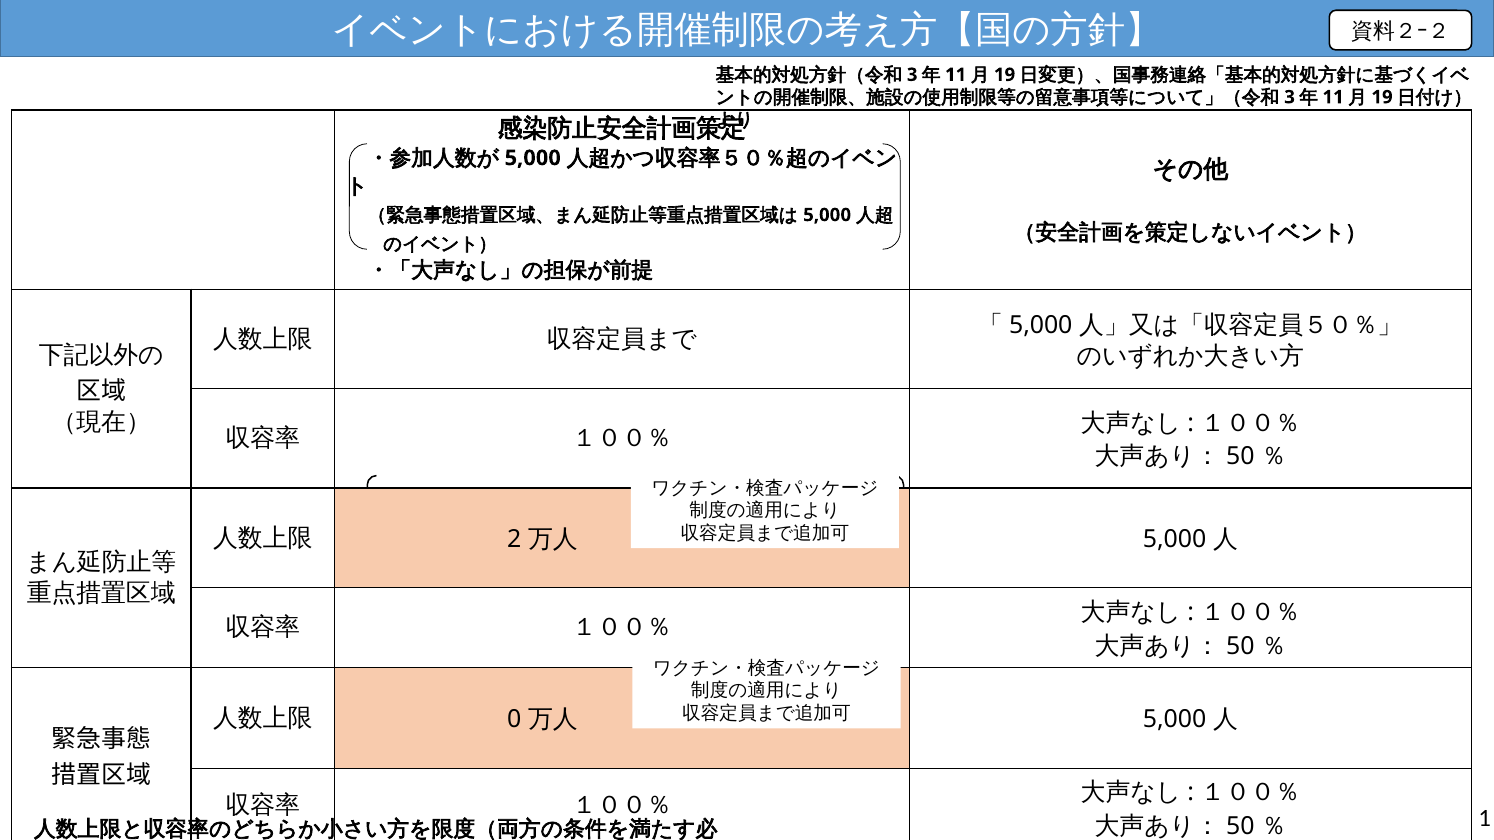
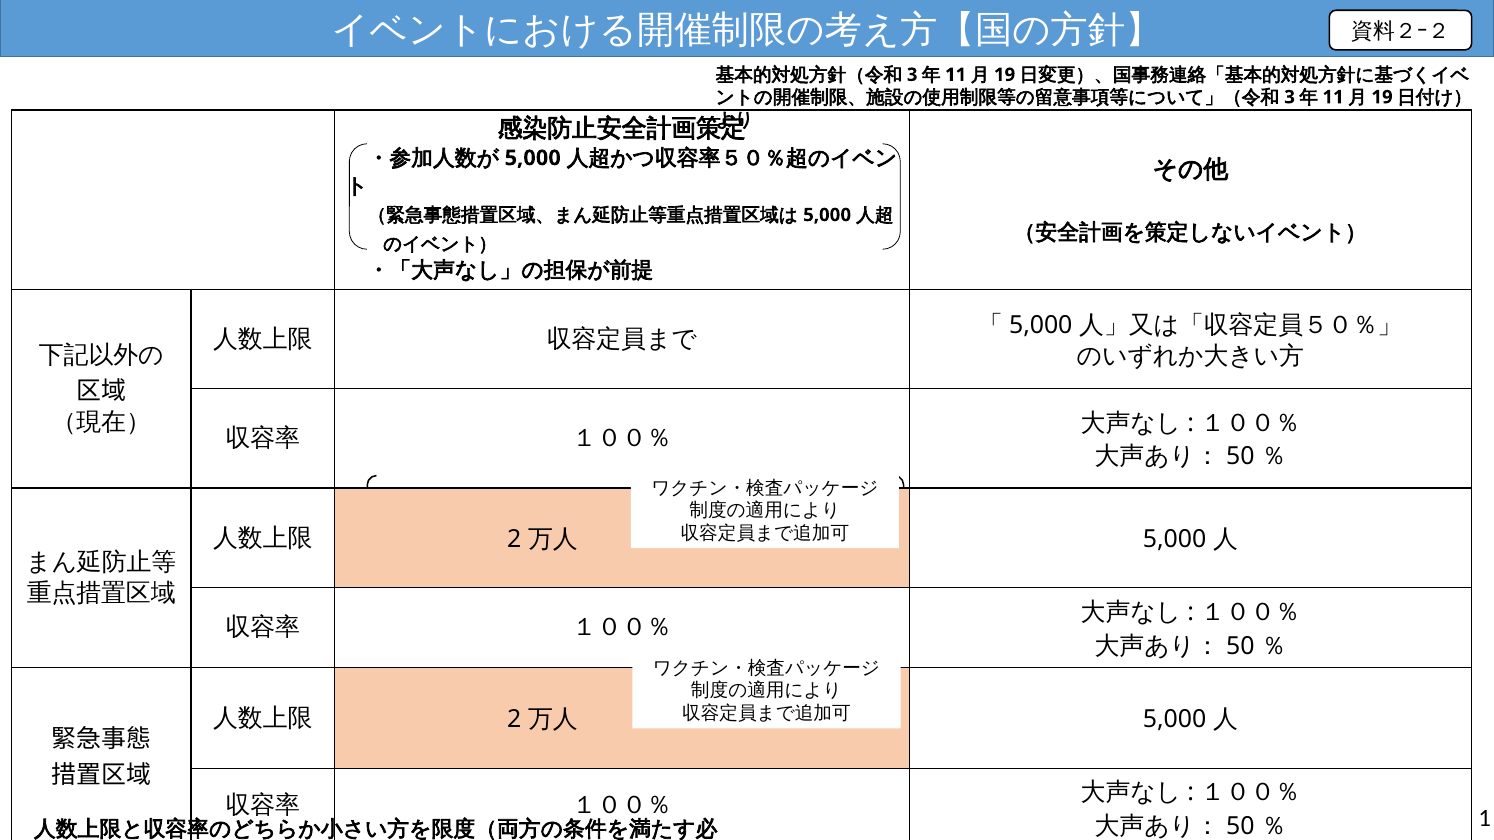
0 at (514, 720): 0 -> 2
